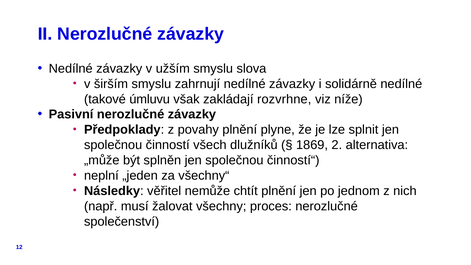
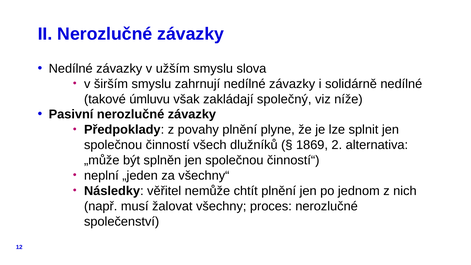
rozvrhne: rozvrhne -> společný
